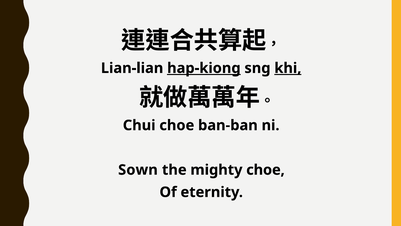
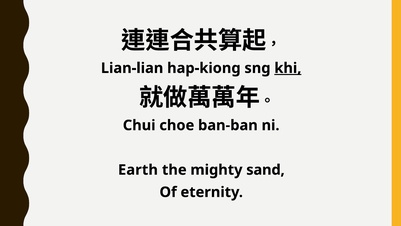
hap-kiong underline: present -> none
Sown: Sown -> Earth
mighty choe: choe -> sand
